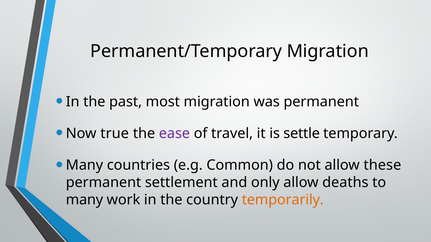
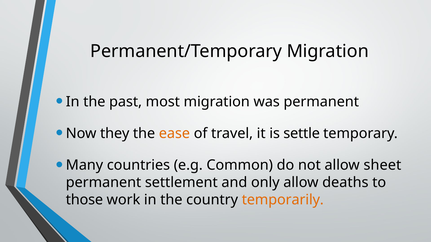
true: true -> they
ease colour: purple -> orange
these: these -> sheet
many at (84, 200): many -> those
